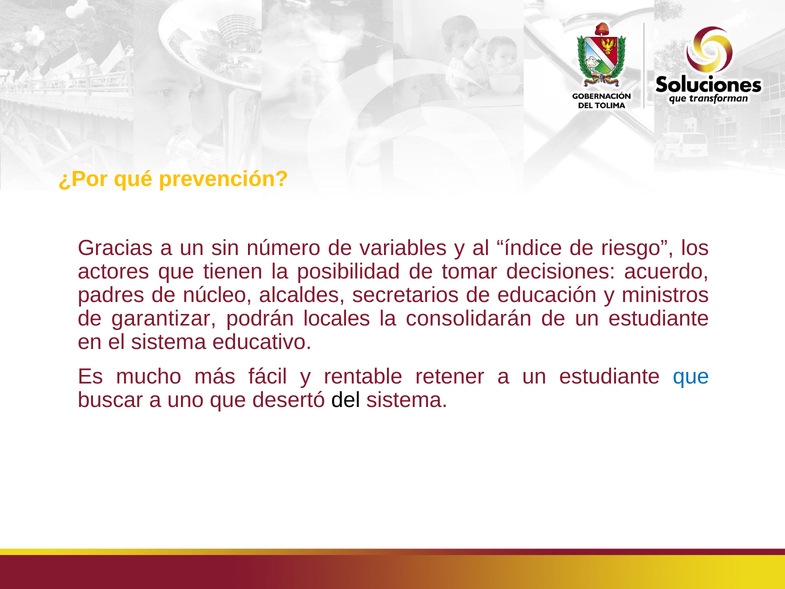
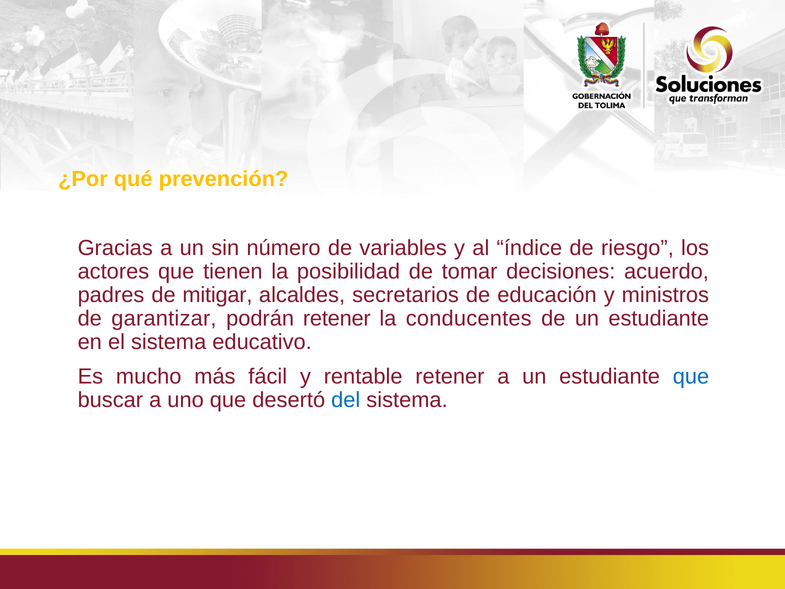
núcleo: núcleo -> mitigar
podrán locales: locales -> retener
consolidarán: consolidarán -> conducentes
del colour: black -> blue
